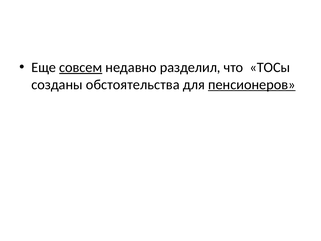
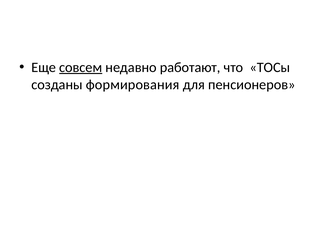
разделил: разделил -> работают
обстоятельства: обстоятельства -> формирования
пенсионеров underline: present -> none
